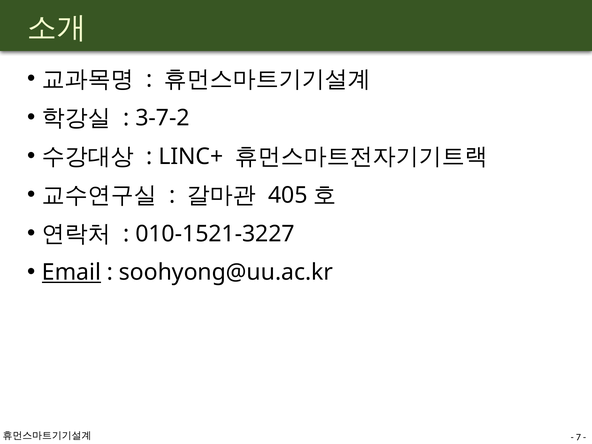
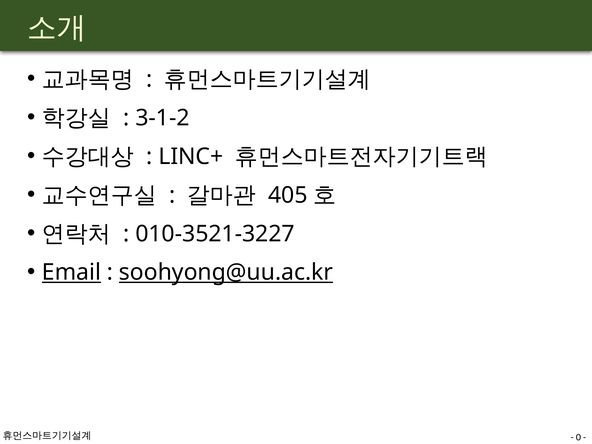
3-7-2: 3-7-2 -> 3-1-2
010-1521-3227: 010-1521-3227 -> 010-3521-3227
soohyong@uu.ac.kr underline: none -> present
7: 7 -> 0
